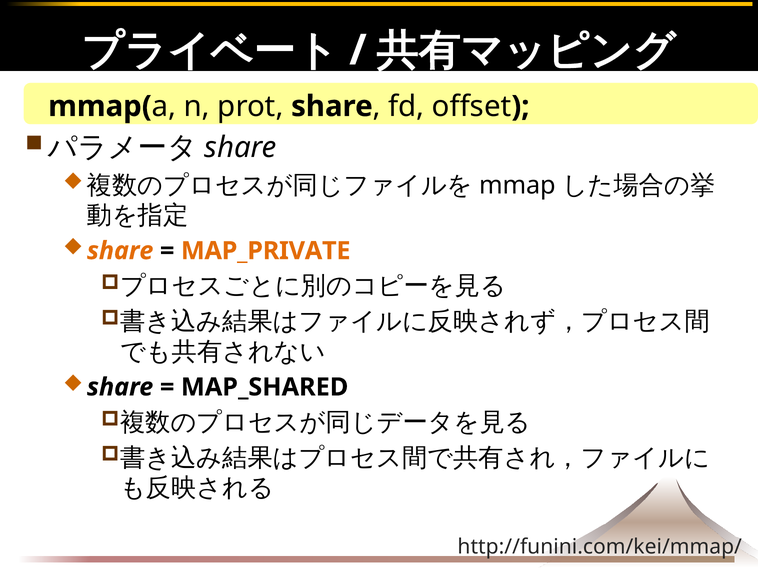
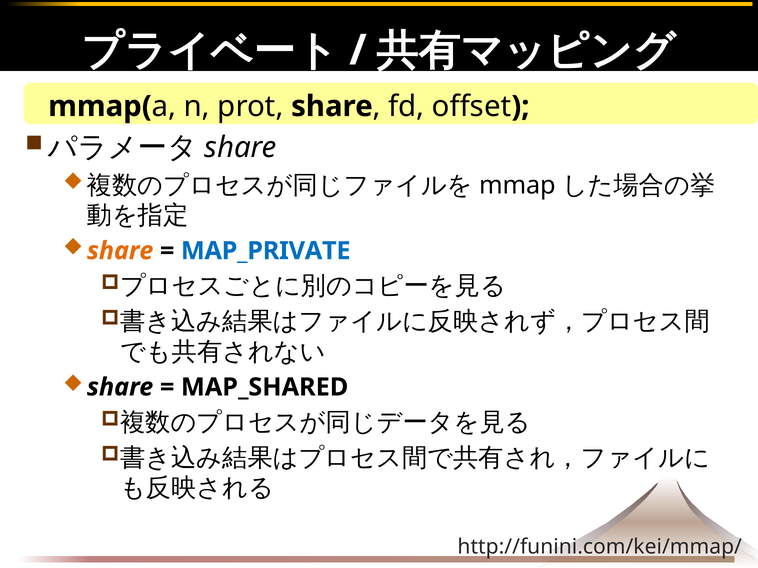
MAP_PRIVATE colour: orange -> blue
